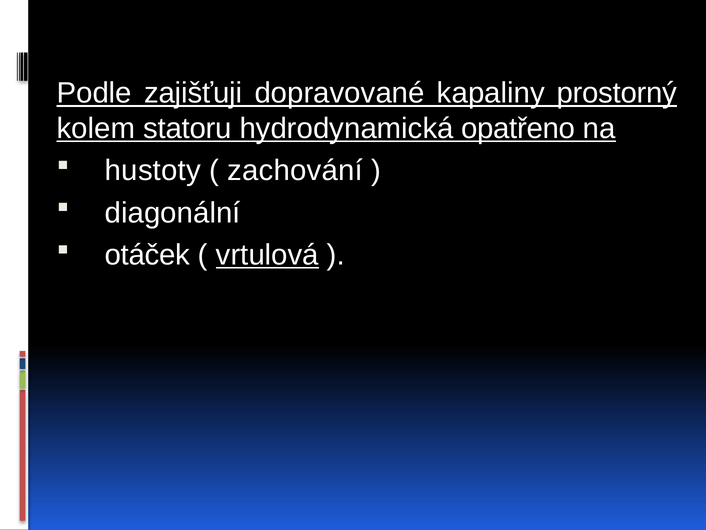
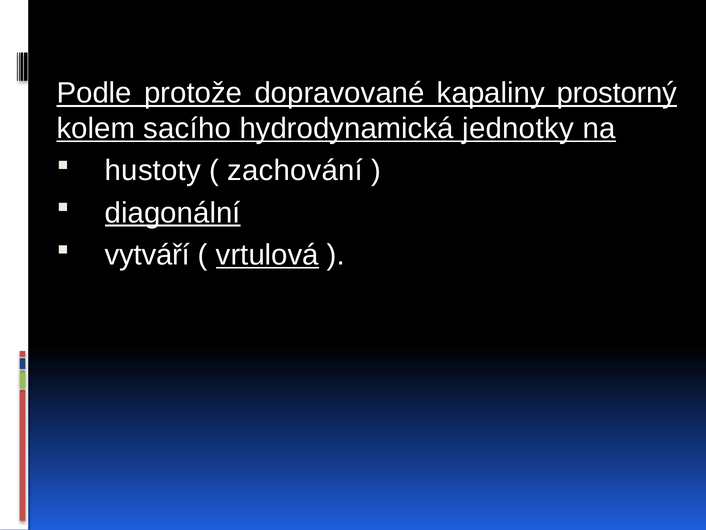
zajišťuji: zajišťuji -> protože
statoru: statoru -> sacího
opatřeno: opatřeno -> jednotky
diagonální underline: none -> present
otáček: otáček -> vytváří
